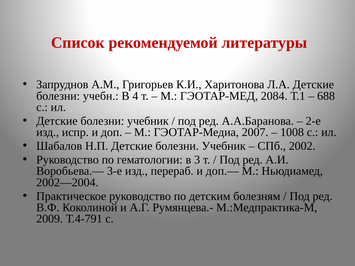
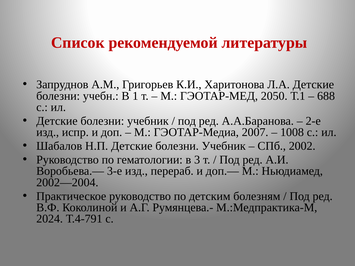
4: 4 -> 1
2084: 2084 -> 2050
2009: 2009 -> 2024
